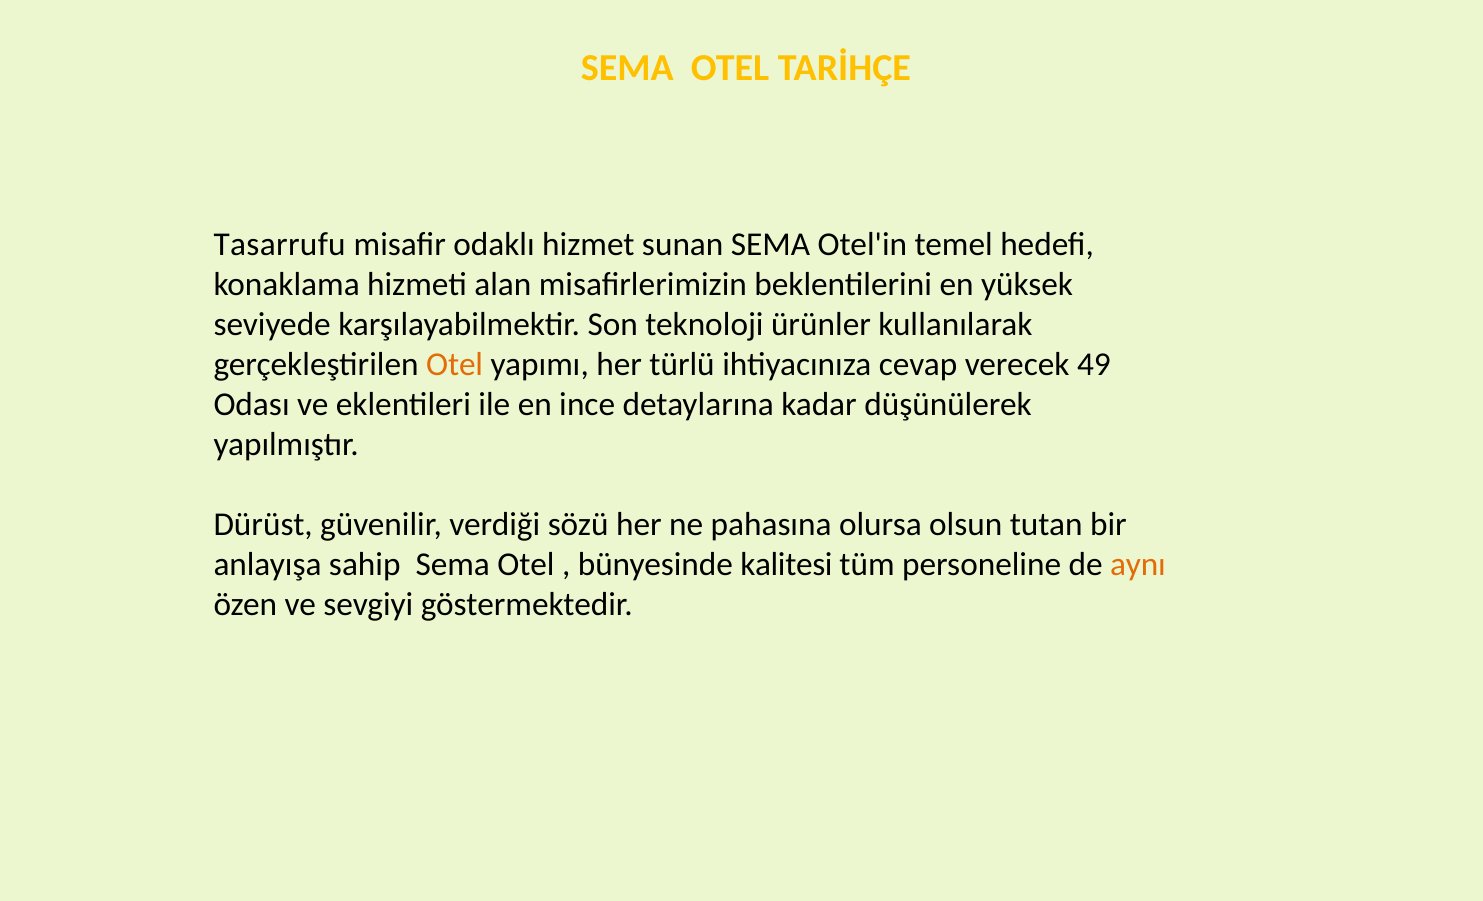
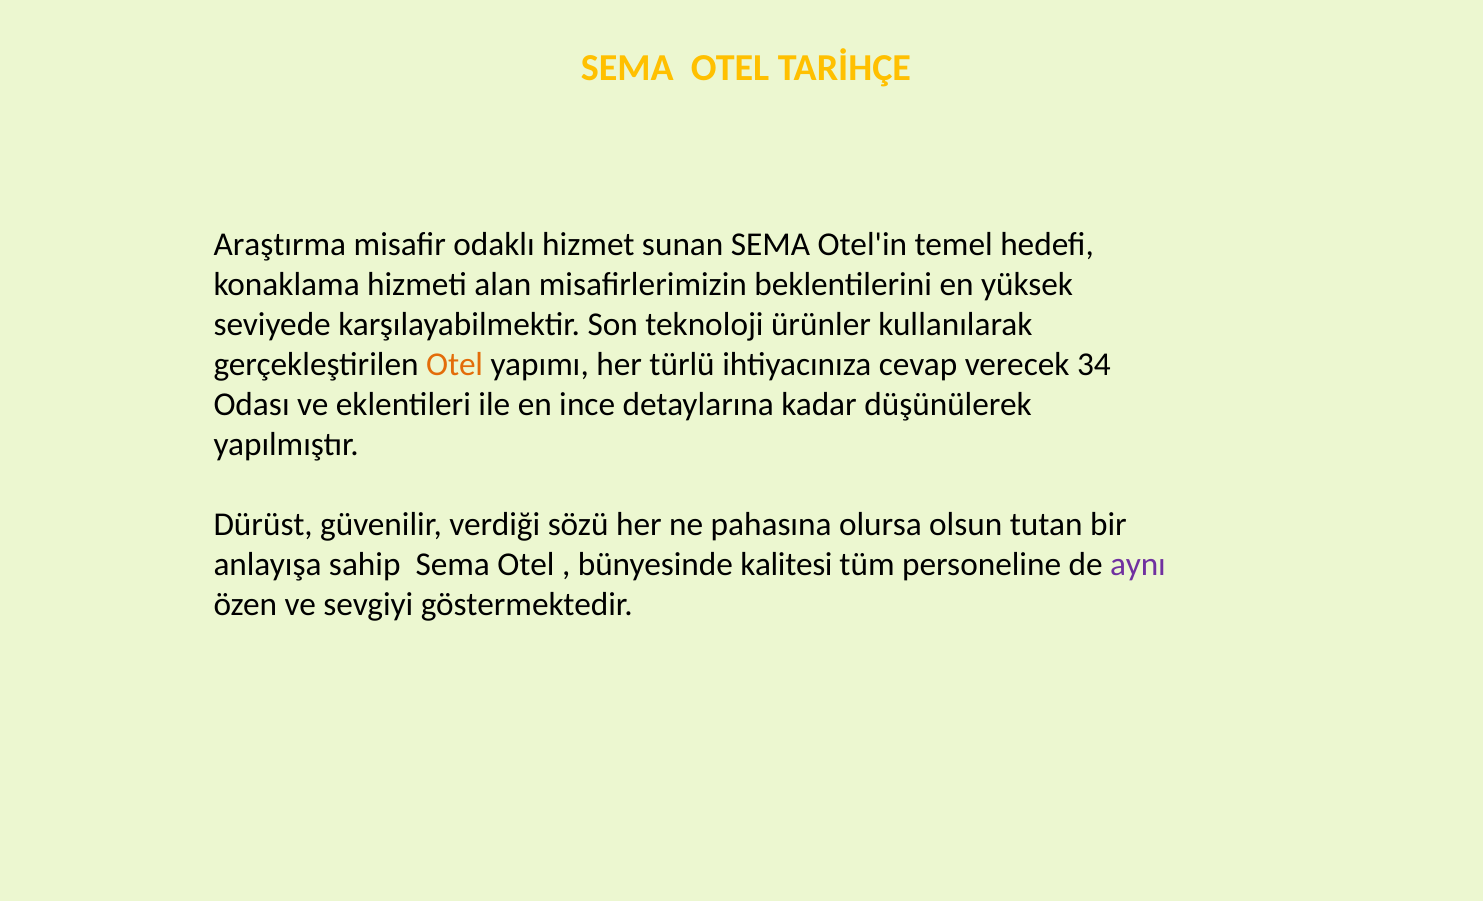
Tasarrufu: Tasarrufu -> Araştırma
49: 49 -> 34
aynı colour: orange -> purple
